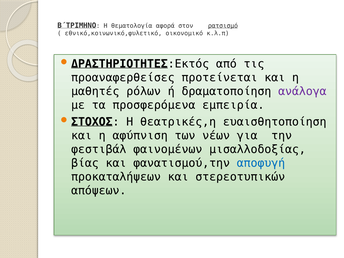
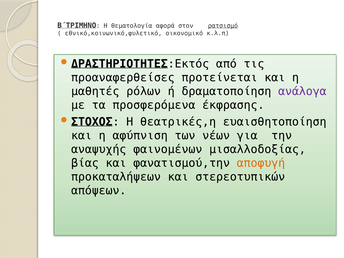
εμπειρία: εμπειρία -> έκφρασης
φεστιβάλ: φεστιβάλ -> αναψυχής
αποφυγή colour: blue -> orange
